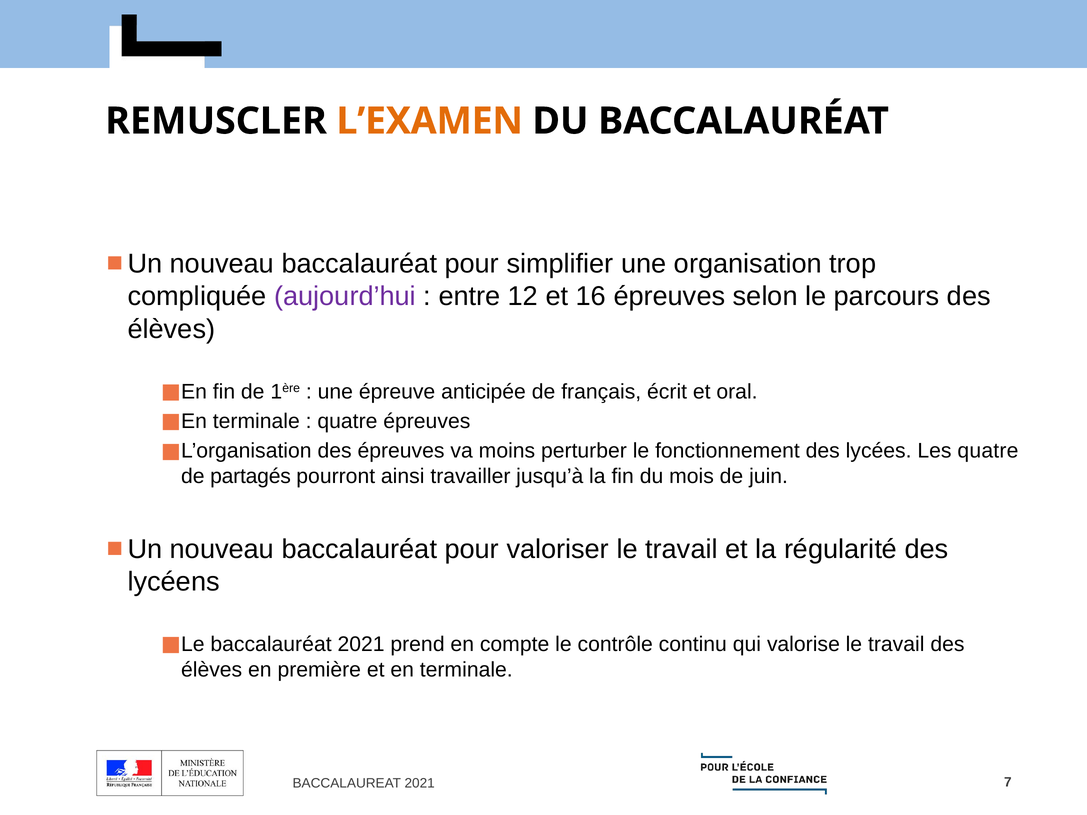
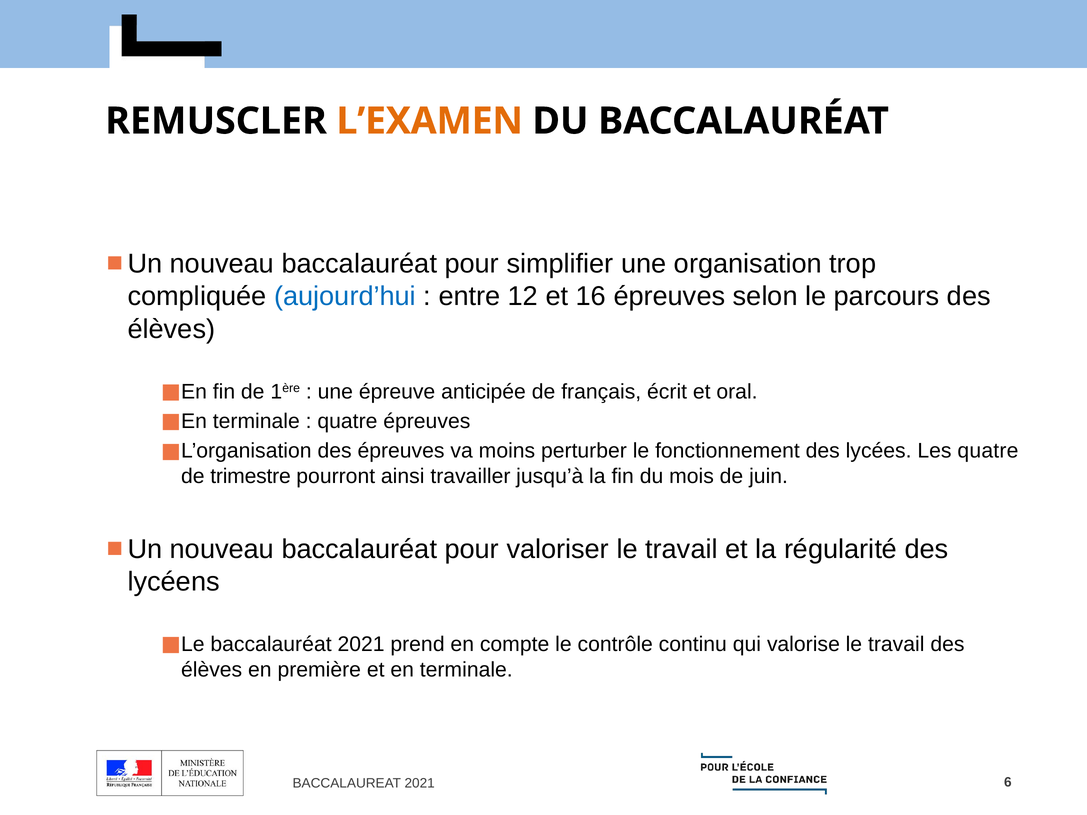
aujourd’hui colour: purple -> blue
partagés: partagés -> trimestre
7: 7 -> 6
